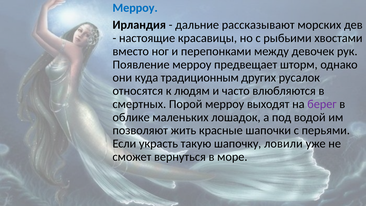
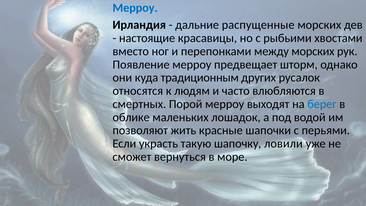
рассказывают: рассказывают -> распущенные
между девочек: девочек -> морских
берег colour: purple -> blue
